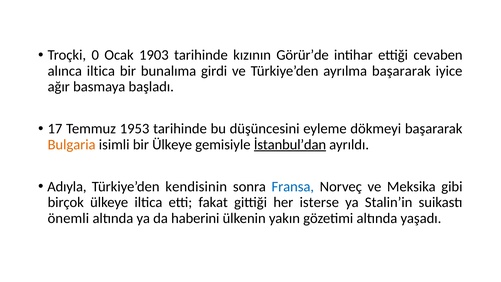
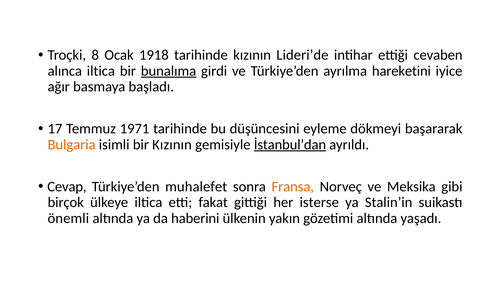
0: 0 -> 8
1903: 1903 -> 1918
Görür’de: Görür’de -> Lideri’de
bunalıma underline: none -> present
ayrılma başararak: başararak -> hareketini
1953: 1953 -> 1971
bir Ülkeye: Ülkeye -> Kızının
Adıyla: Adıyla -> Cevap
kendisinin: kendisinin -> muhalefet
Fransa colour: blue -> orange
